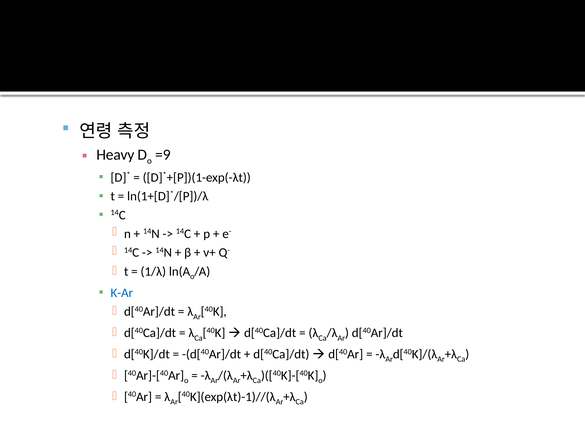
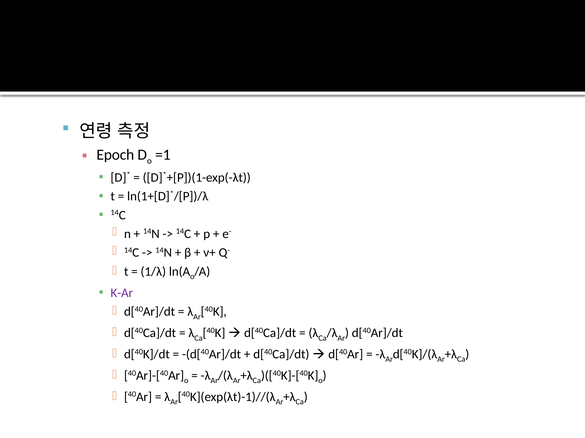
Heavy: Heavy -> Epoch
=9: =9 -> =1
K-Ar colour: blue -> purple
